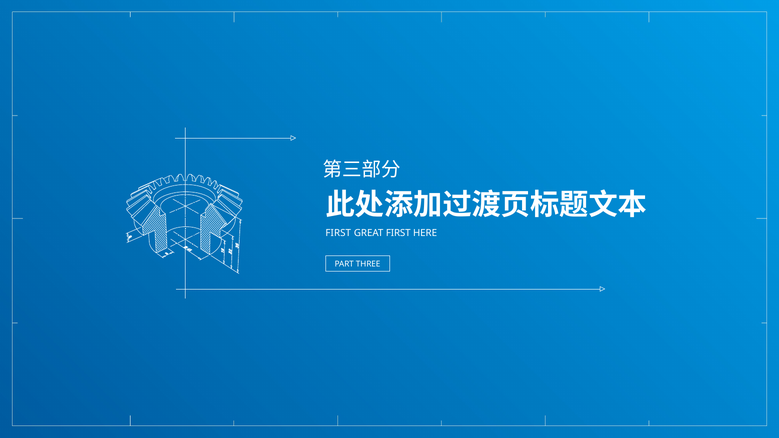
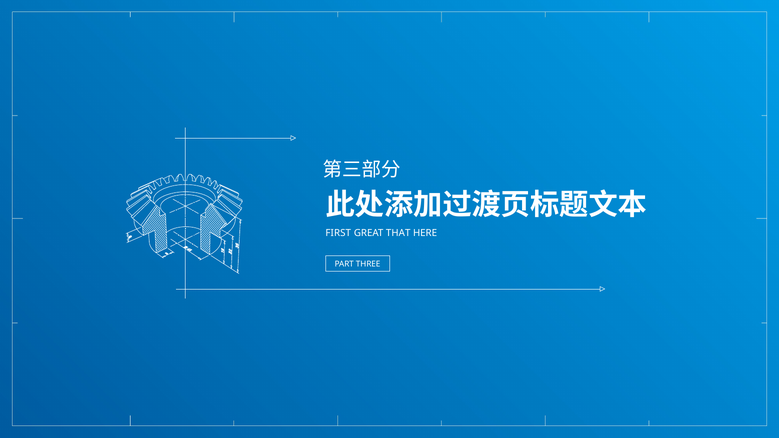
GREAT FIRST: FIRST -> THAT
